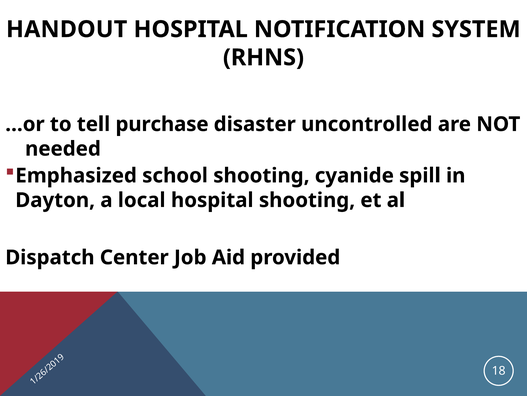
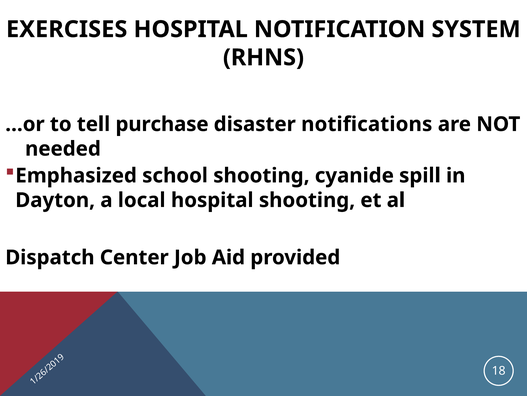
HANDOUT: HANDOUT -> EXERCISES
uncontrolled: uncontrolled -> notifications
